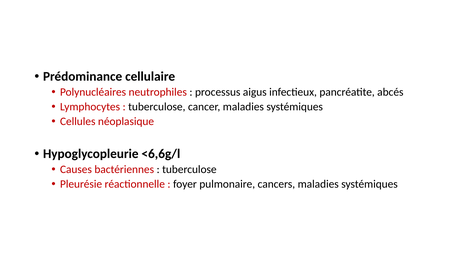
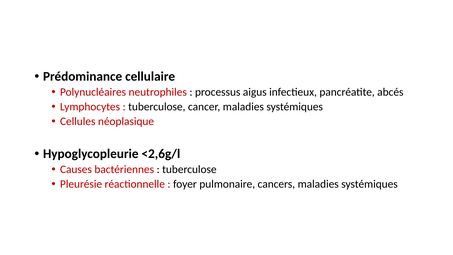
<6,6g/l: <6,6g/l -> <2,6g/l
